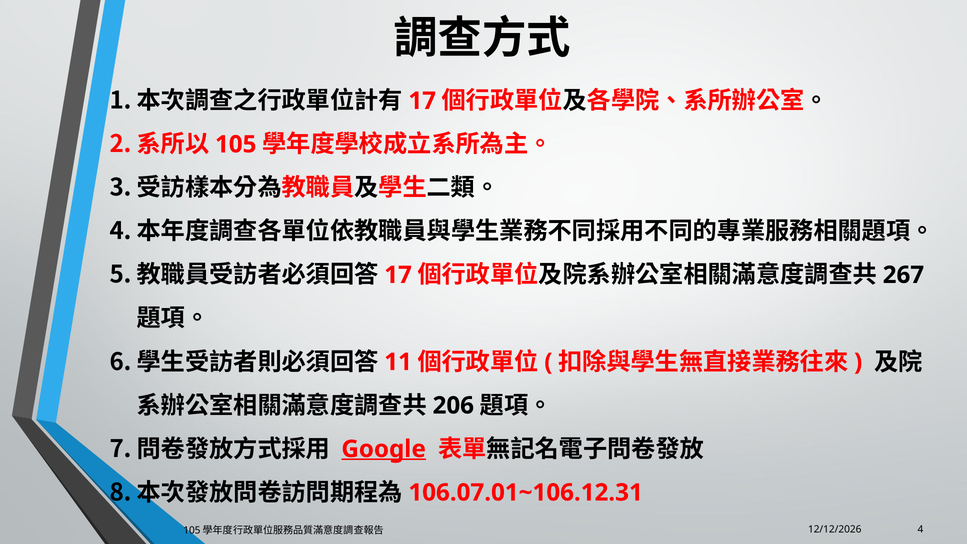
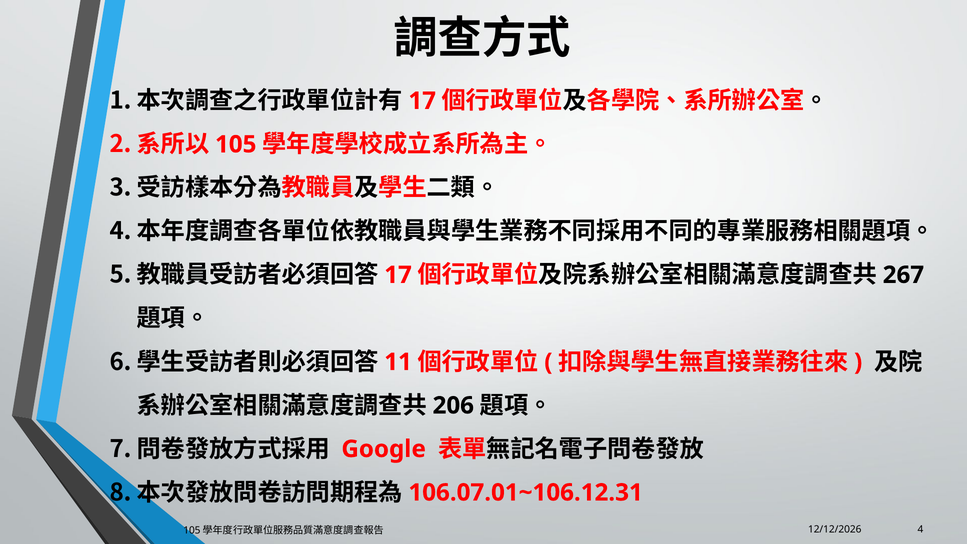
Google underline: present -> none
